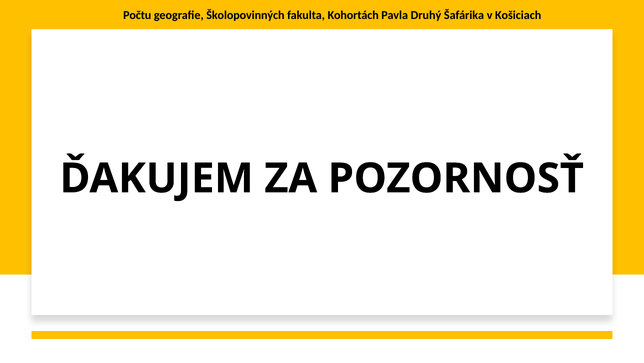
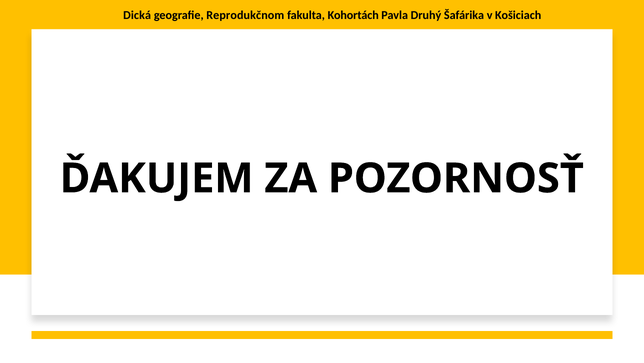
Počtu: Počtu -> Dická
Školopovinných: Školopovinných -> Reprodukčnom
